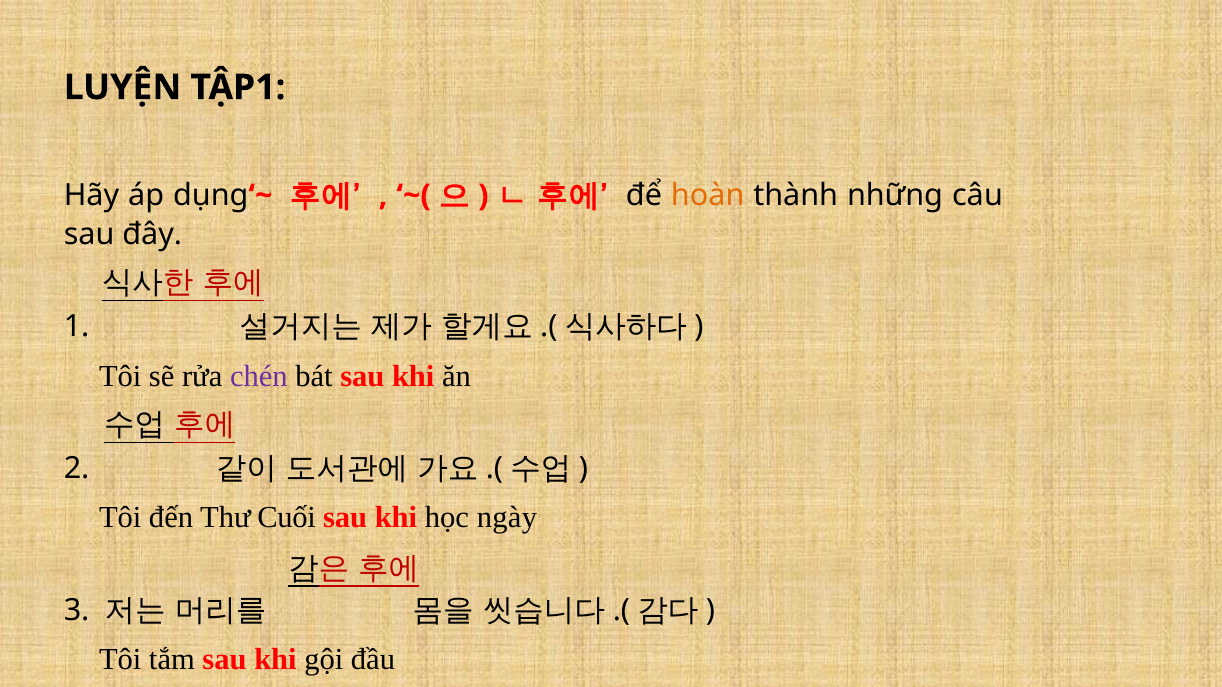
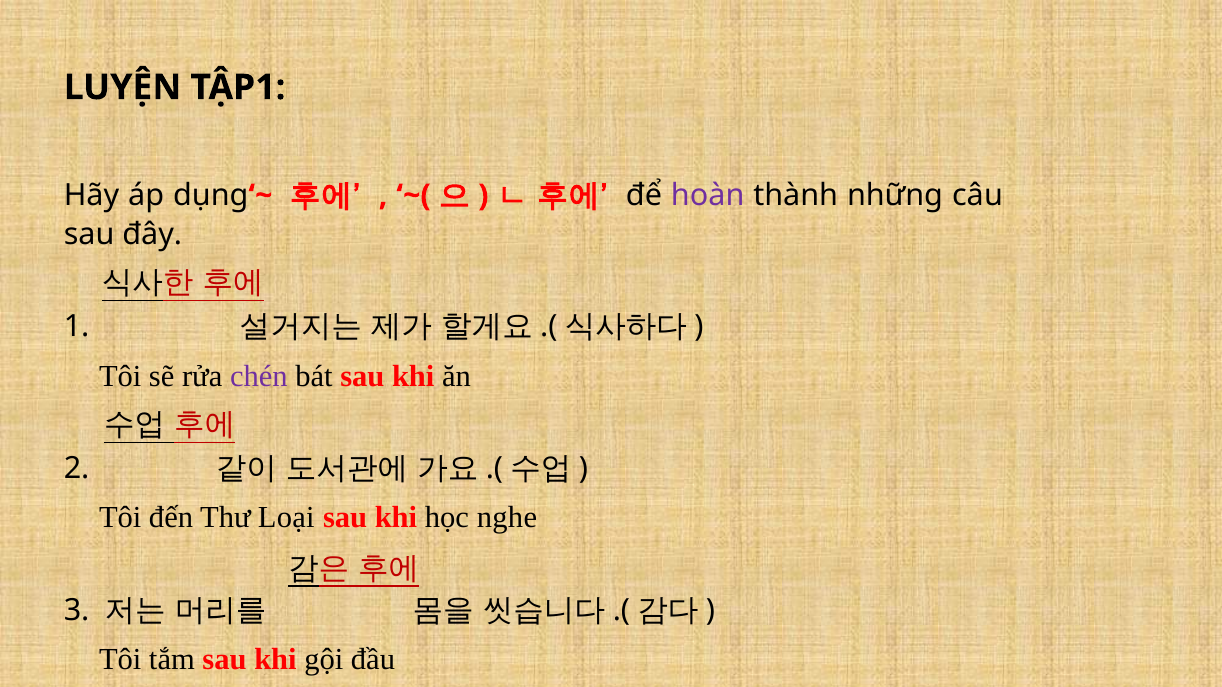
hoàn colour: orange -> purple
Cuối: Cuối -> Loại
ngày: ngày -> nghe
